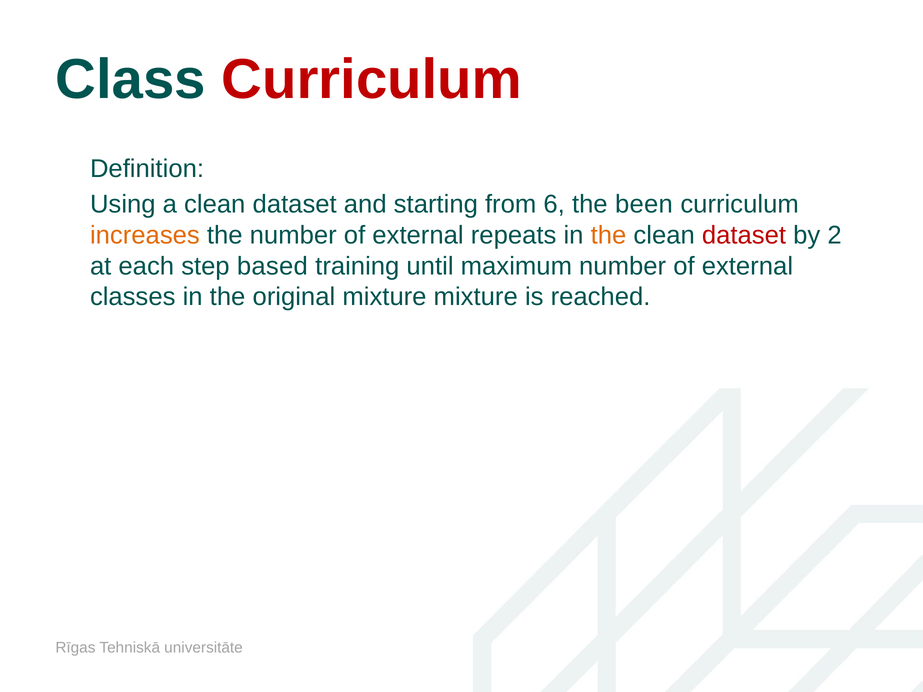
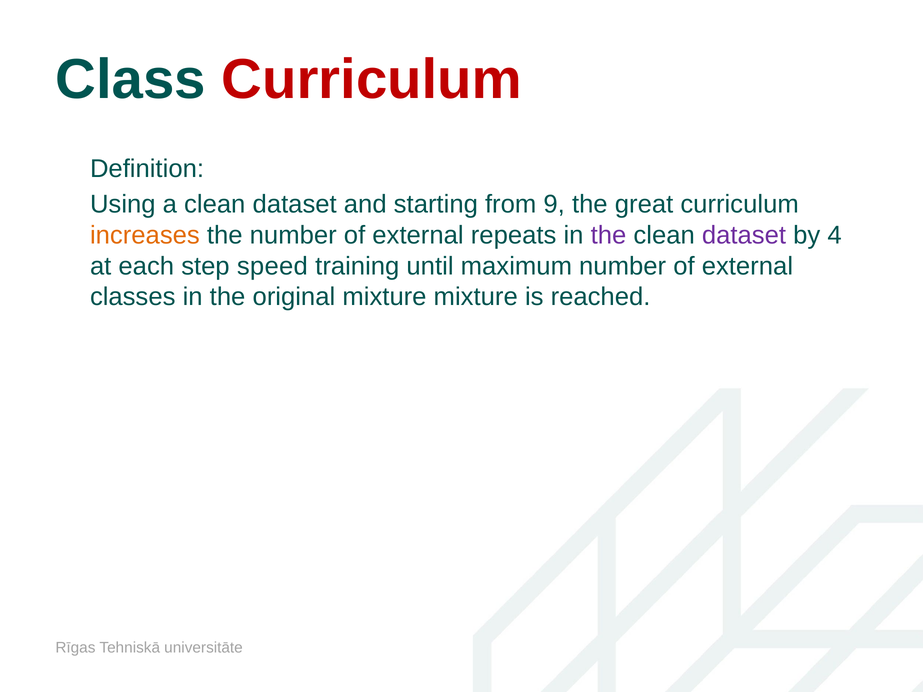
6: 6 -> 9
been: been -> great
the at (609, 235) colour: orange -> purple
dataset at (744, 235) colour: red -> purple
2: 2 -> 4
based: based -> speed
